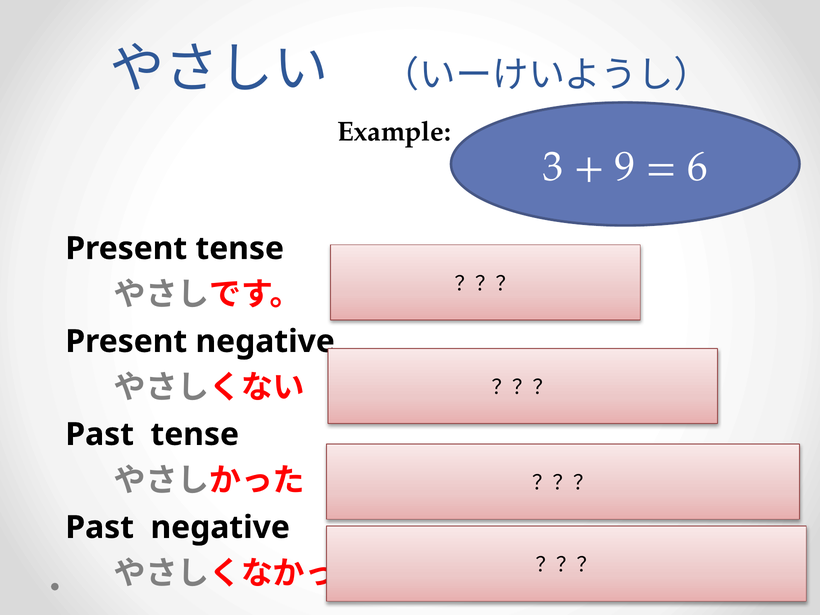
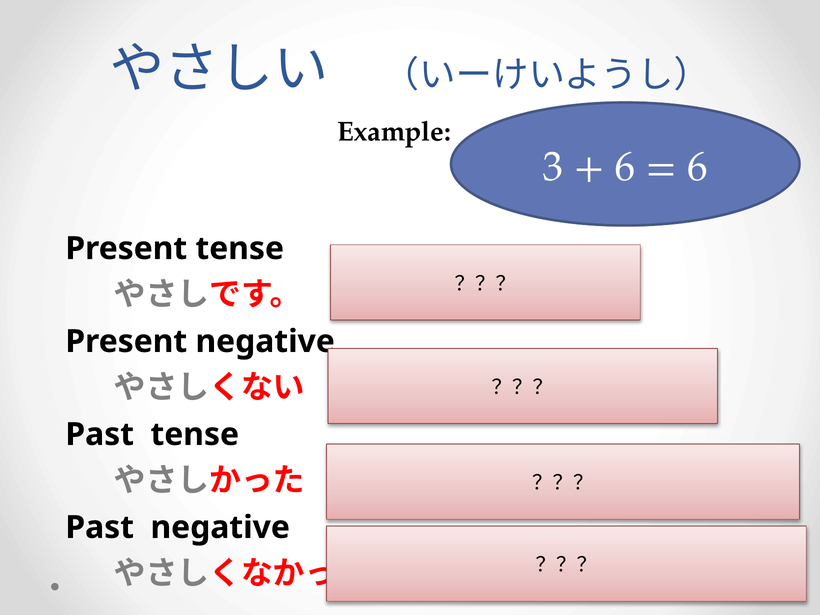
9 at (625, 167): 9 -> 6
